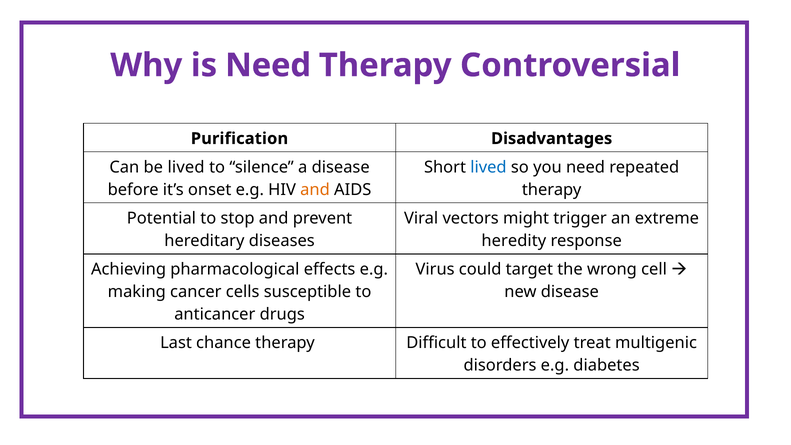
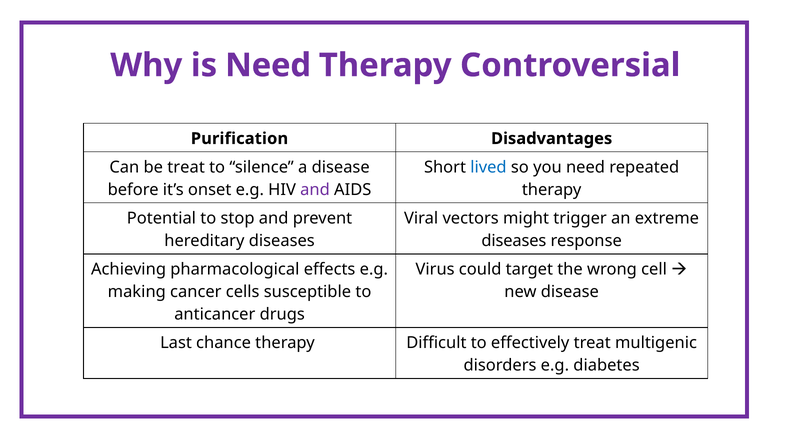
be lived: lived -> treat
and at (315, 190) colour: orange -> purple
heredity at (514, 241): heredity -> diseases
